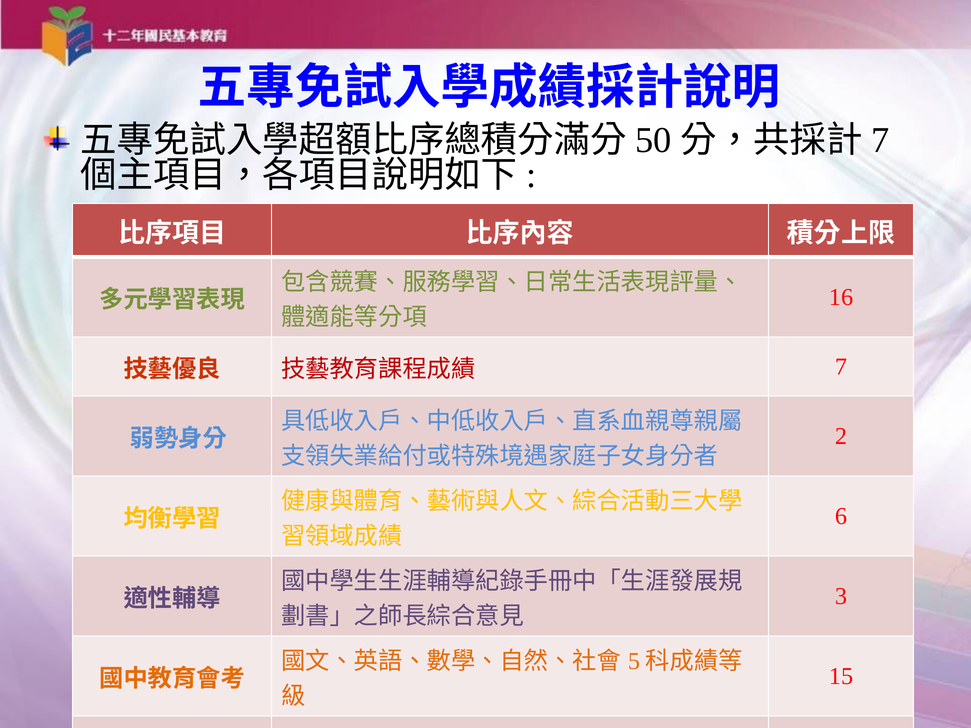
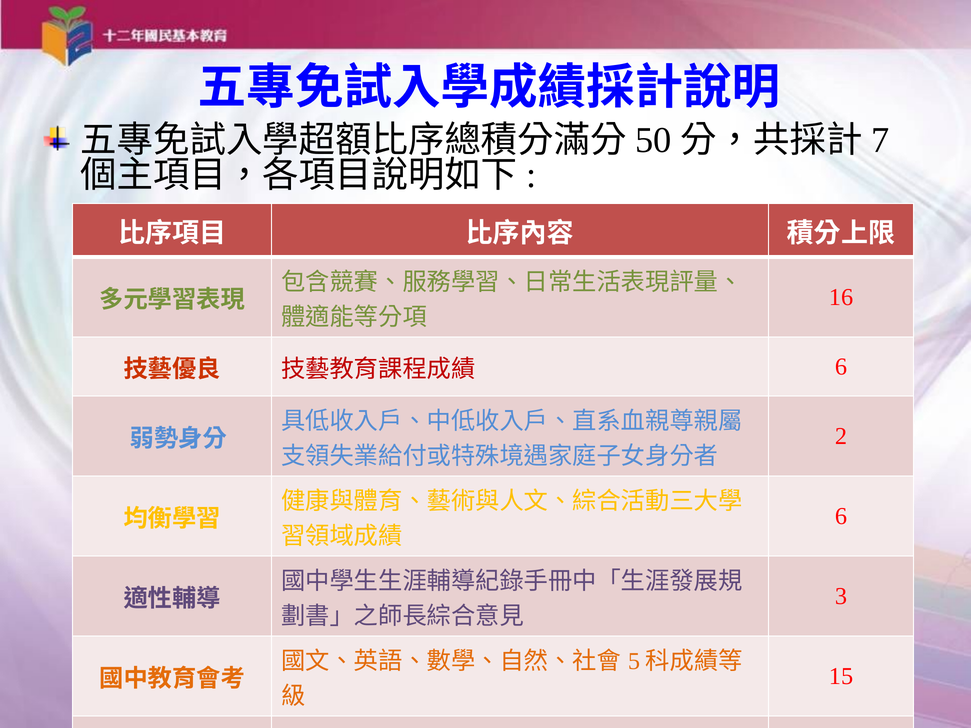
7 at (841, 367): 7 -> 6
